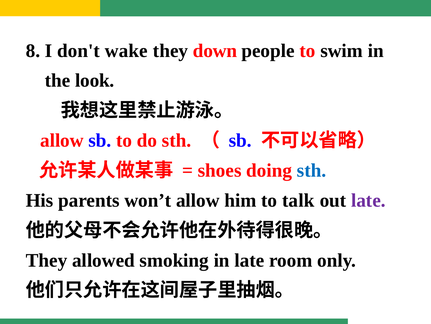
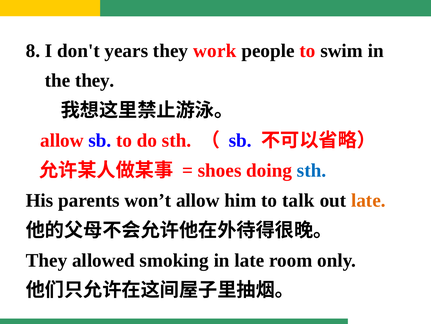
wake: wake -> years
down: down -> work
the look: look -> they
late at (368, 200) colour: purple -> orange
